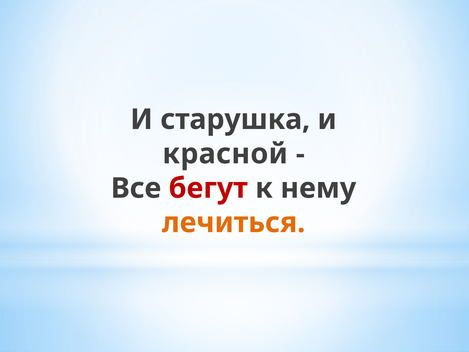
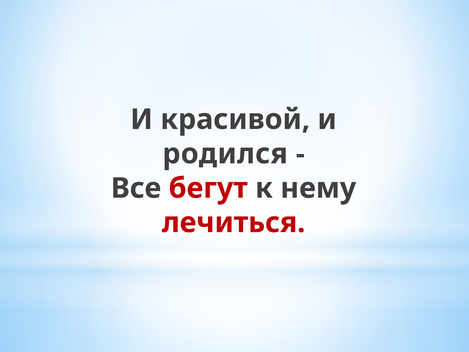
старушка: старушка -> красивой
красной: красной -> родился
лечиться colour: orange -> red
